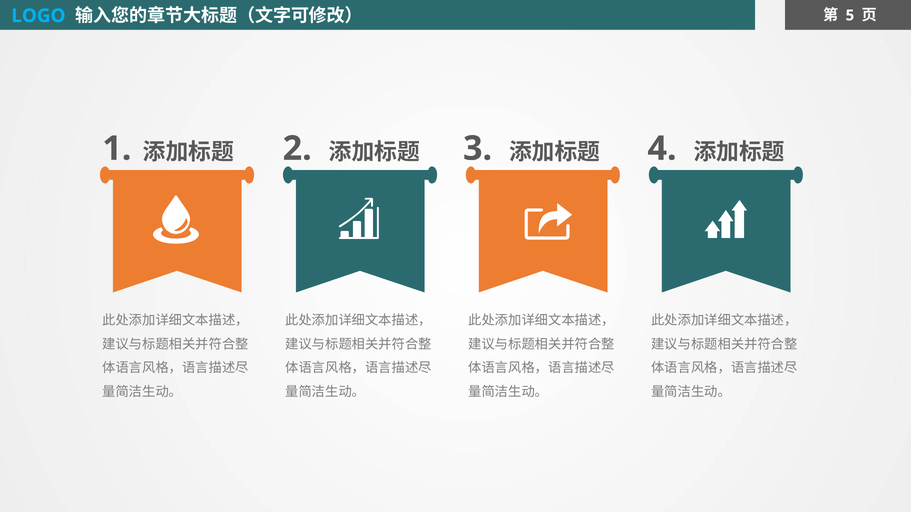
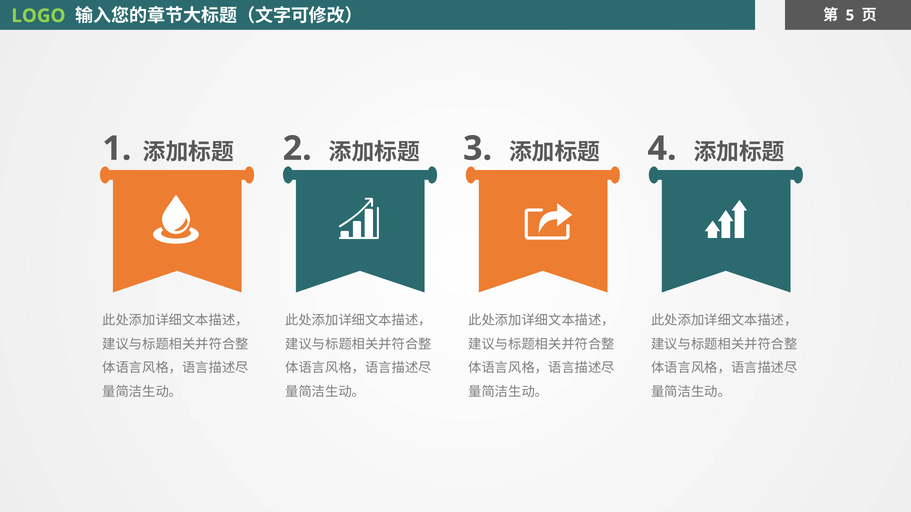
LOGO colour: light blue -> light green
